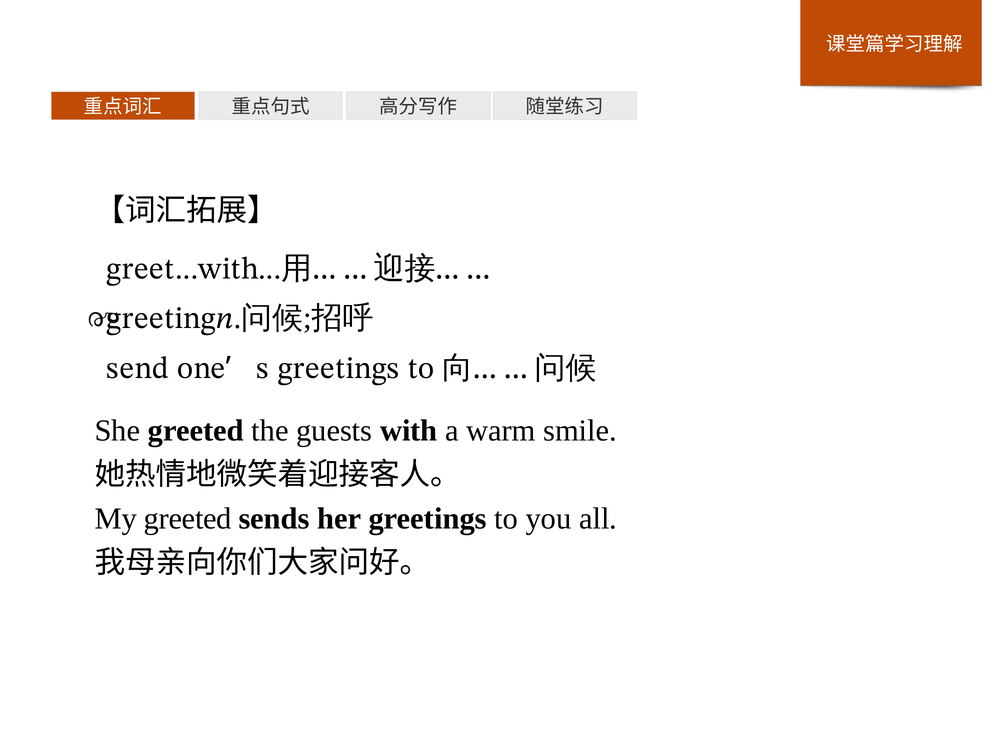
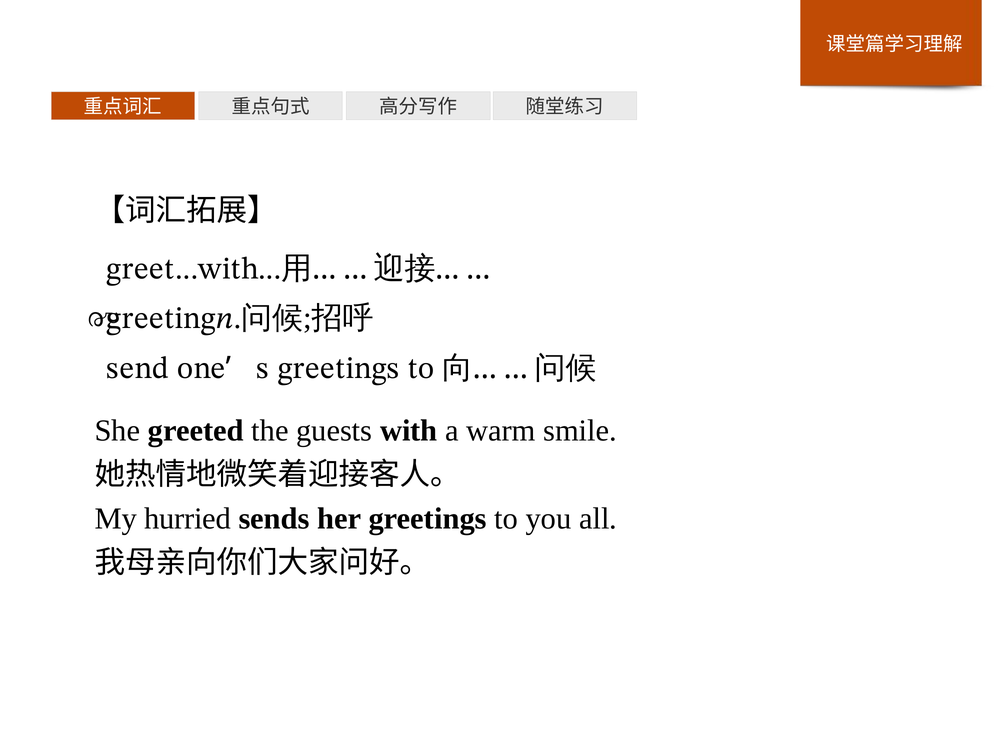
My greeted: greeted -> hurried
